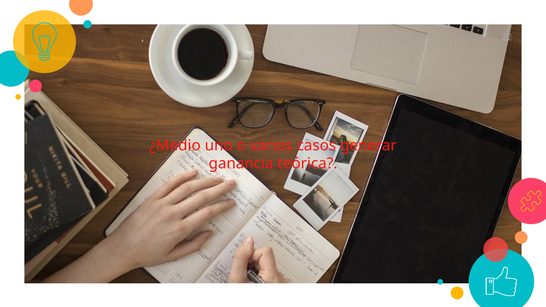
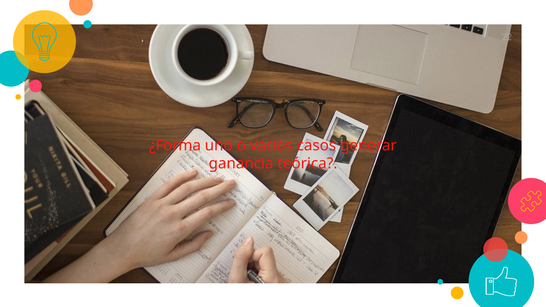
¿Medio: ¿Medio -> ¿Forma
